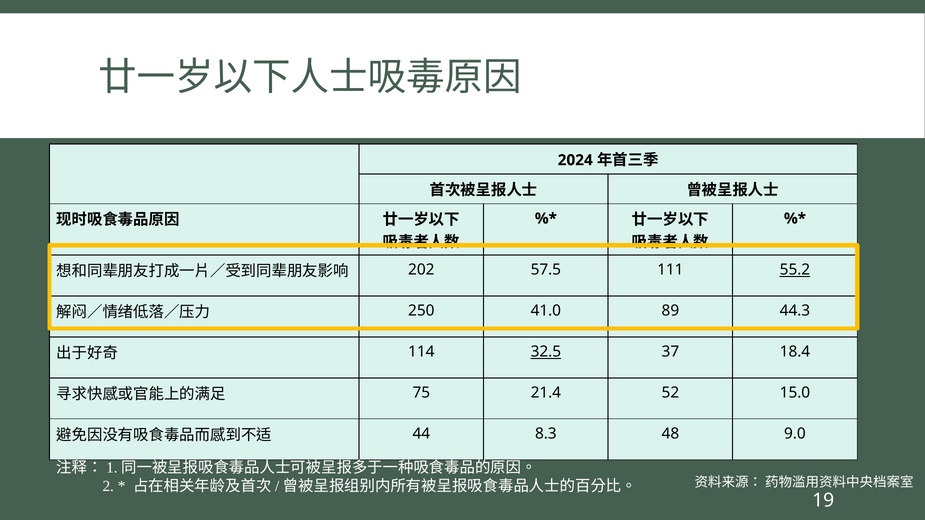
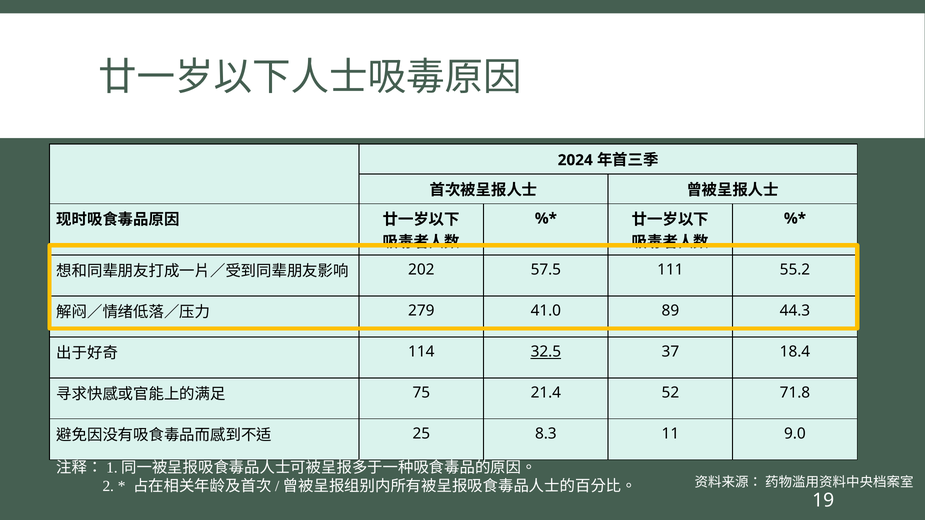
55.2 underline: present -> none
250: 250 -> 279
15.0: 15.0 -> 71.8
44: 44 -> 25
48: 48 -> 11
